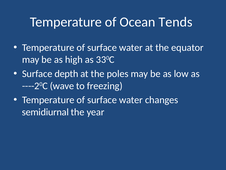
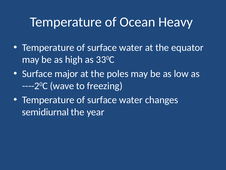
Tends: Tends -> Heavy
depth: depth -> major
